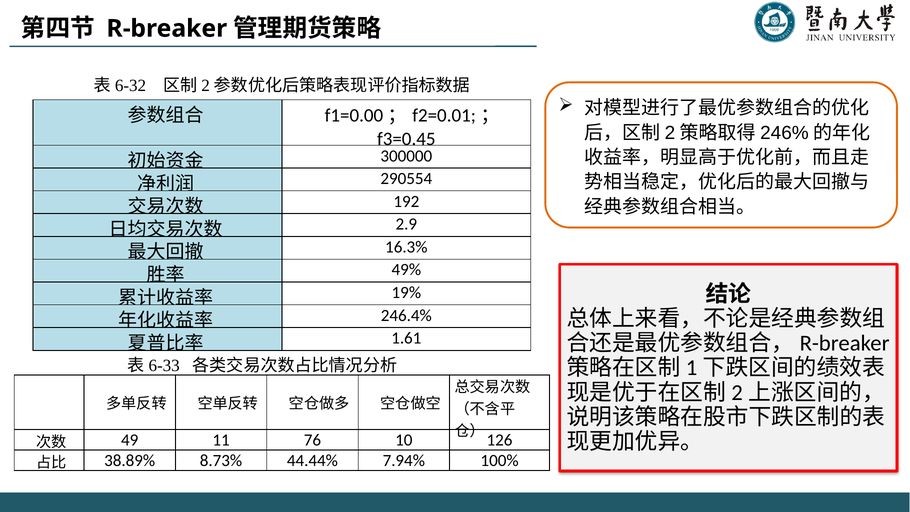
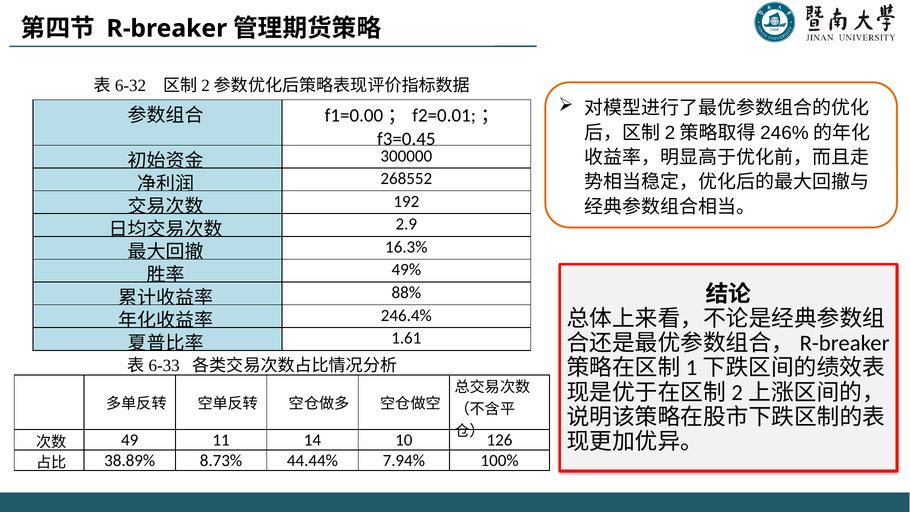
290554: 290554 -> 268552
19%: 19% -> 88%
76: 76 -> 14
